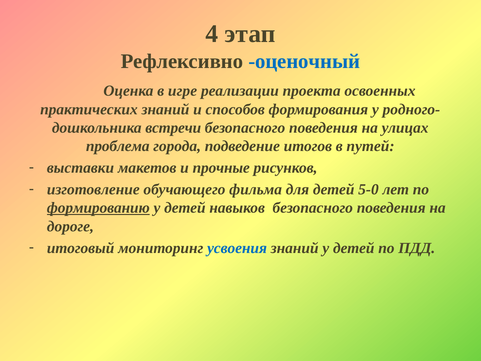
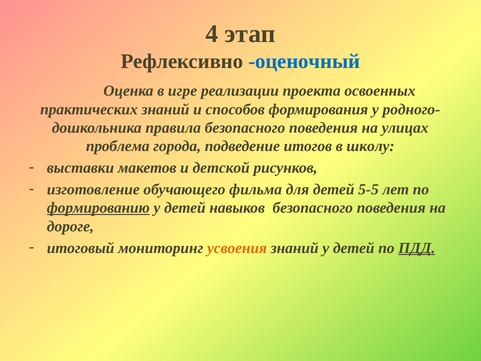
встречи: встречи -> правила
путей: путей -> школу
прочные: прочные -> детской
5-0: 5-0 -> 5-5
усвоения colour: blue -> orange
ПДД underline: none -> present
